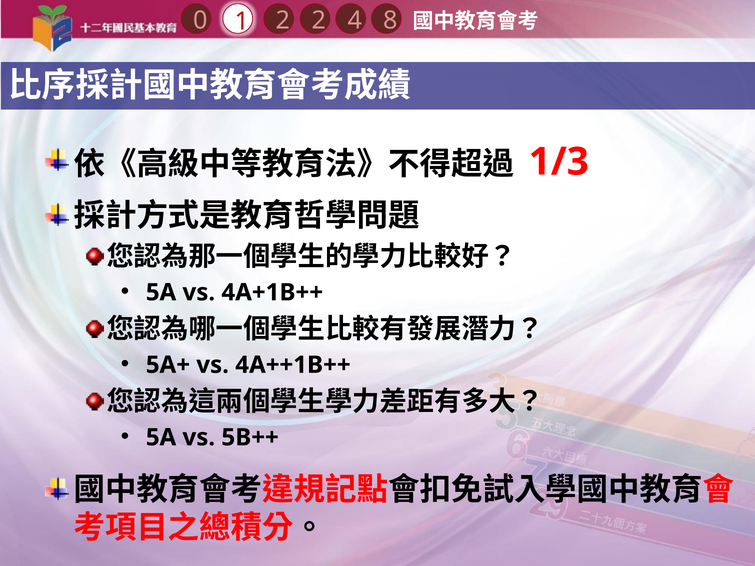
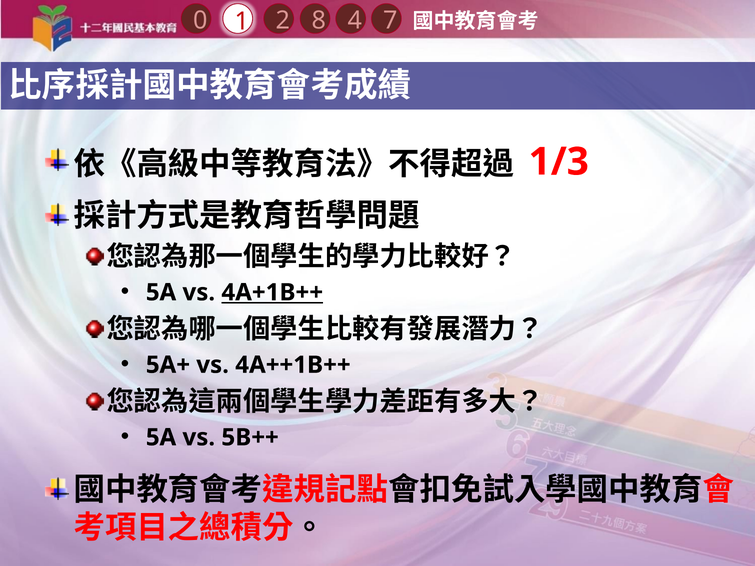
8: 8 -> 7
1 2: 2 -> 8
4A+1B++ underline: none -> present
